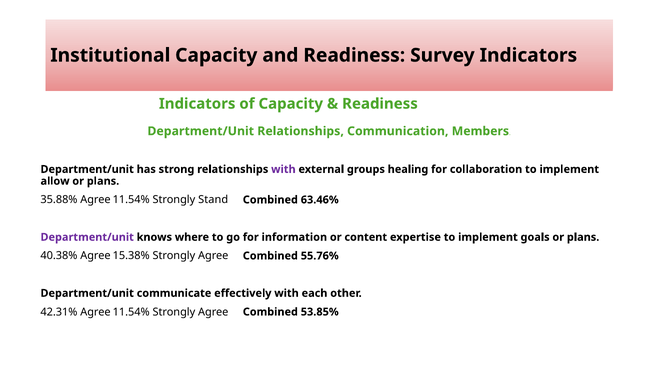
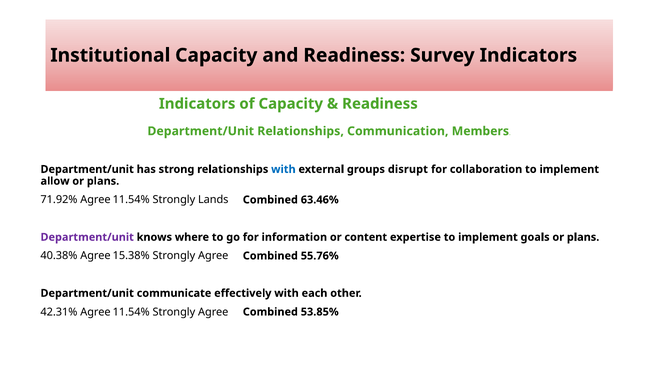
with at (283, 169) colour: purple -> blue
healing: healing -> disrupt
35.88%: 35.88% -> 71.92%
Stand: Stand -> Lands
